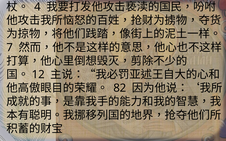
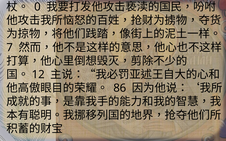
4: 4 -> 0
82: 82 -> 86
